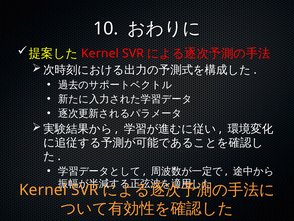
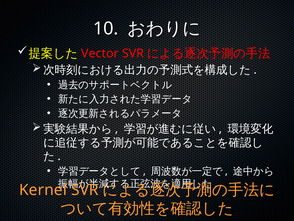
Kernel at (100, 53): Kernel -> Vector
